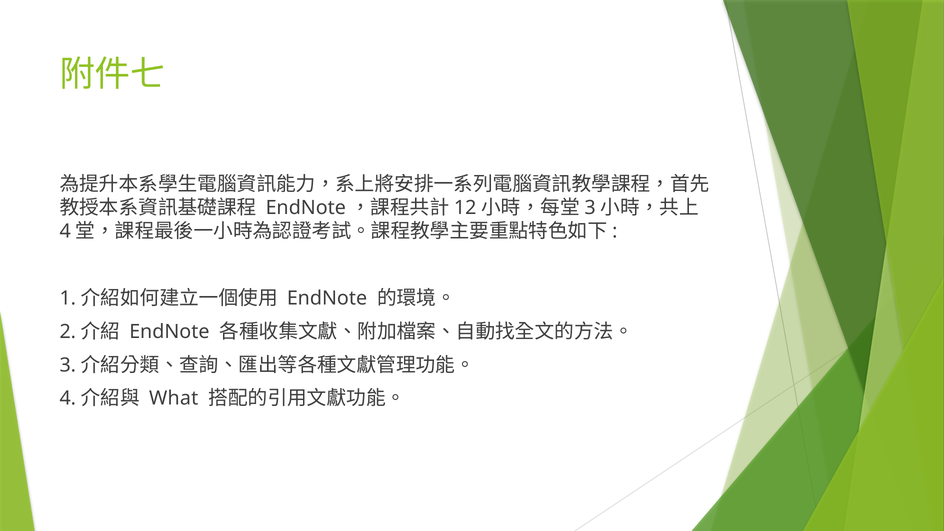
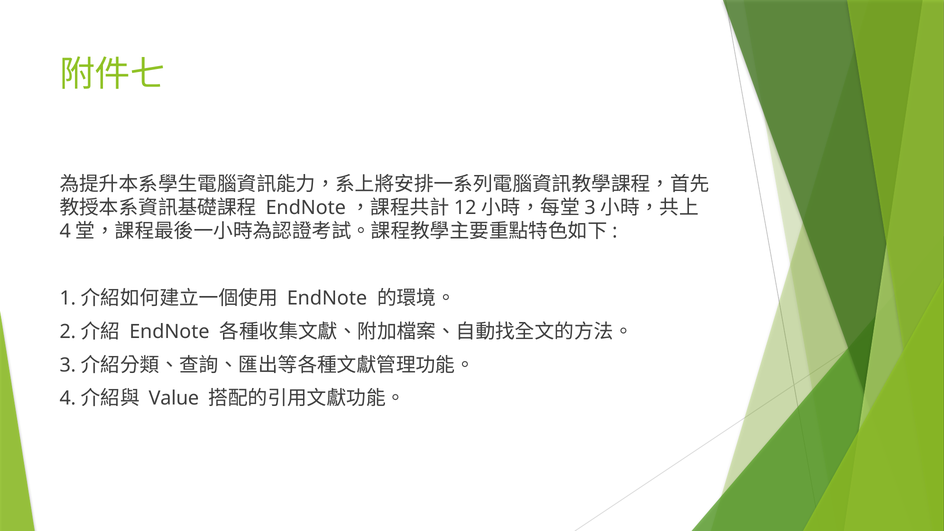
What: What -> Value
